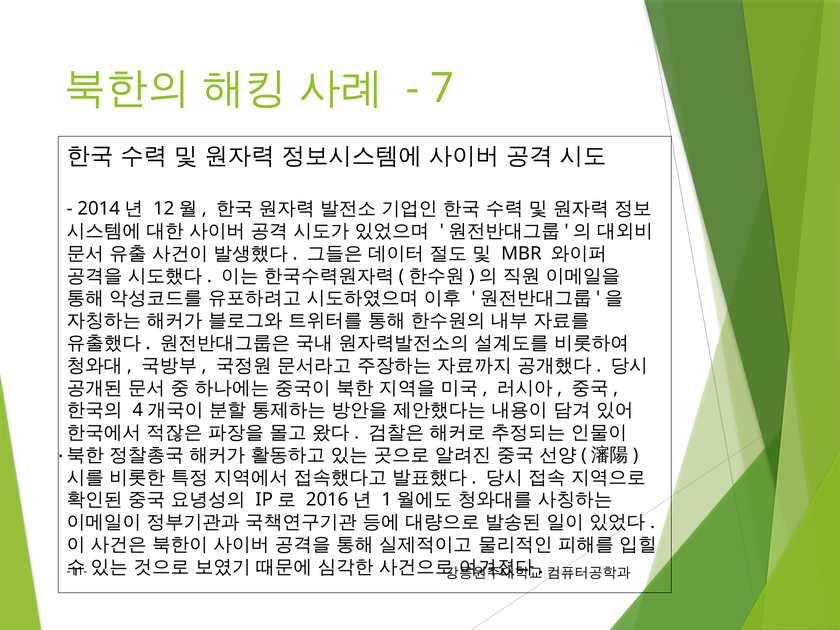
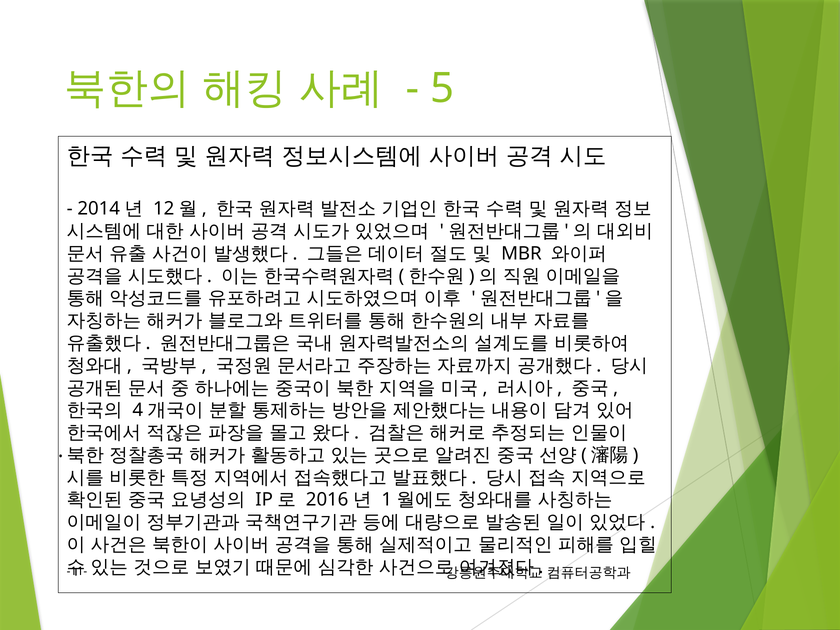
7: 7 -> 5
